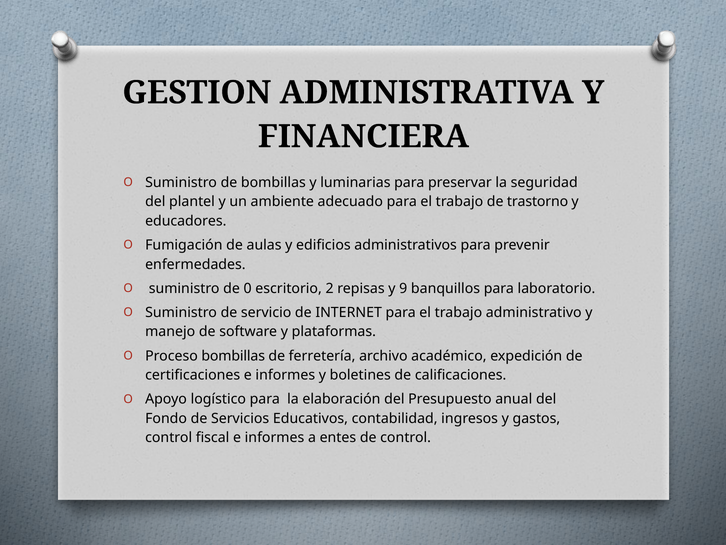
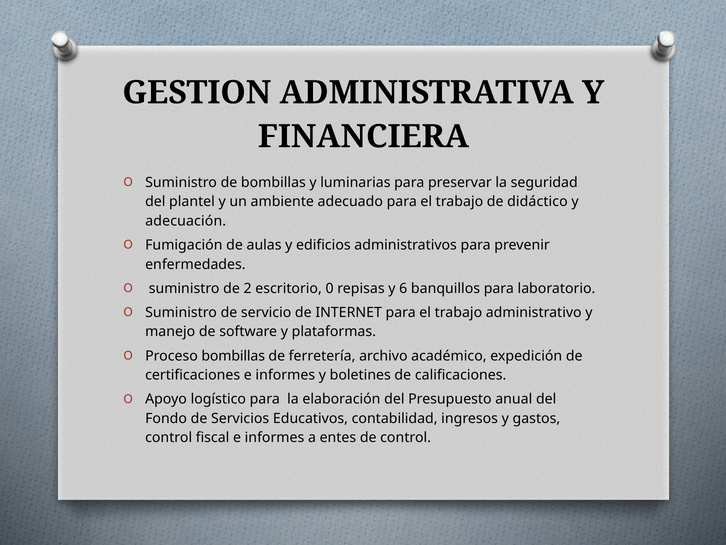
trastorno: trastorno -> didáctico
educadores: educadores -> adecuación
0: 0 -> 2
2: 2 -> 0
9: 9 -> 6
